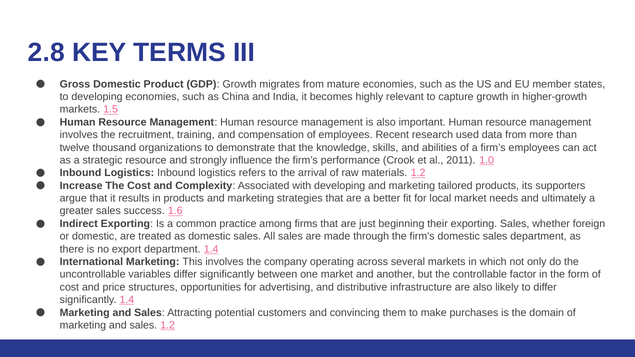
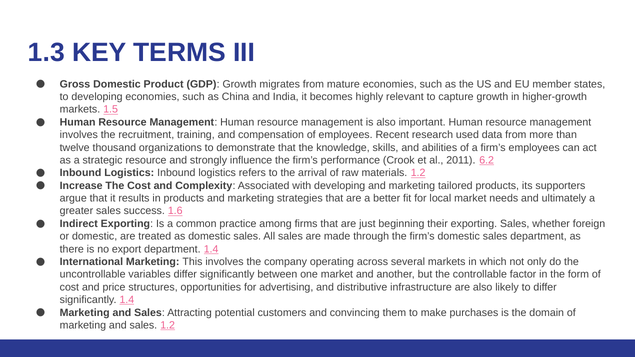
2.8: 2.8 -> 1.3
1.0: 1.0 -> 6.2
